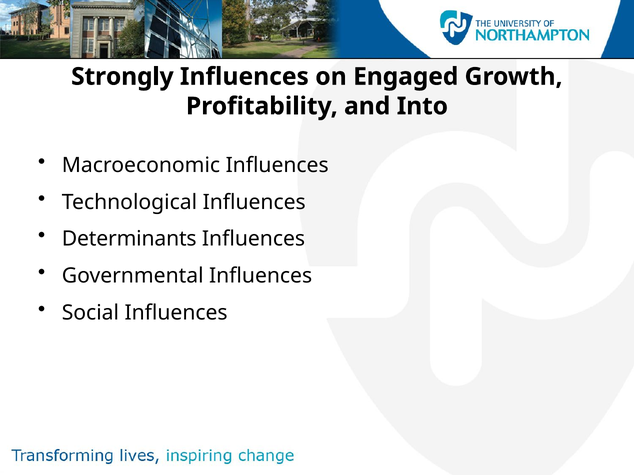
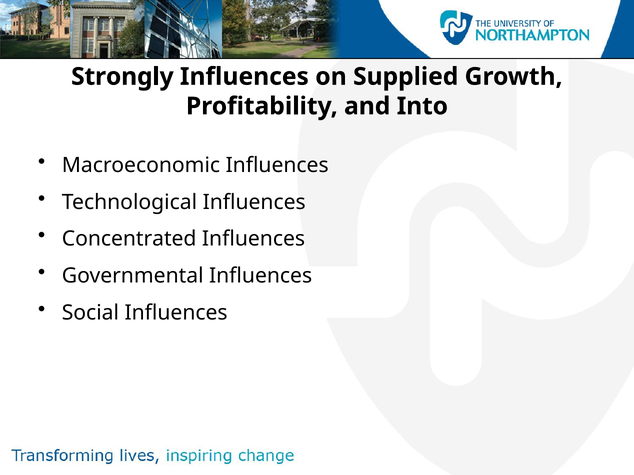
Engaged: Engaged -> Supplied
Determinants: Determinants -> Concentrated
